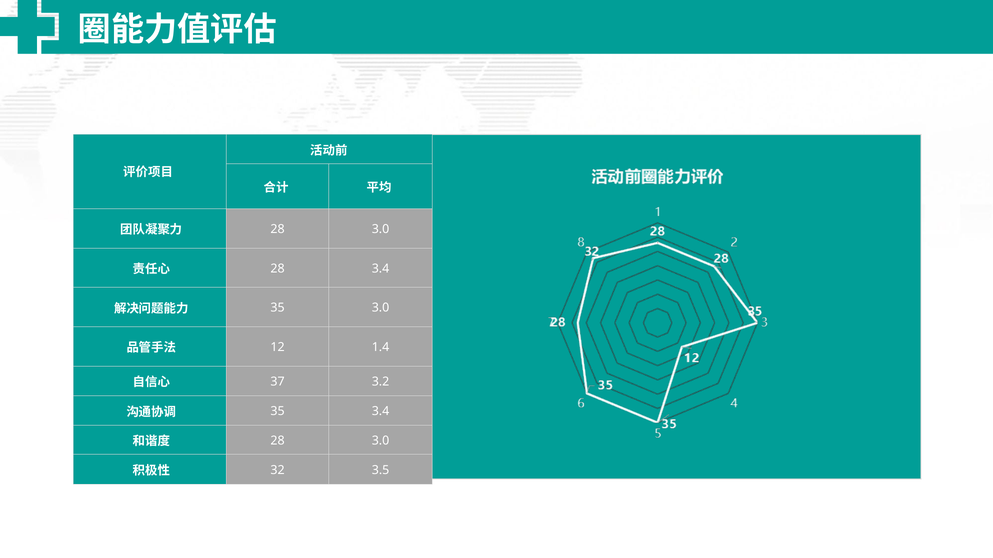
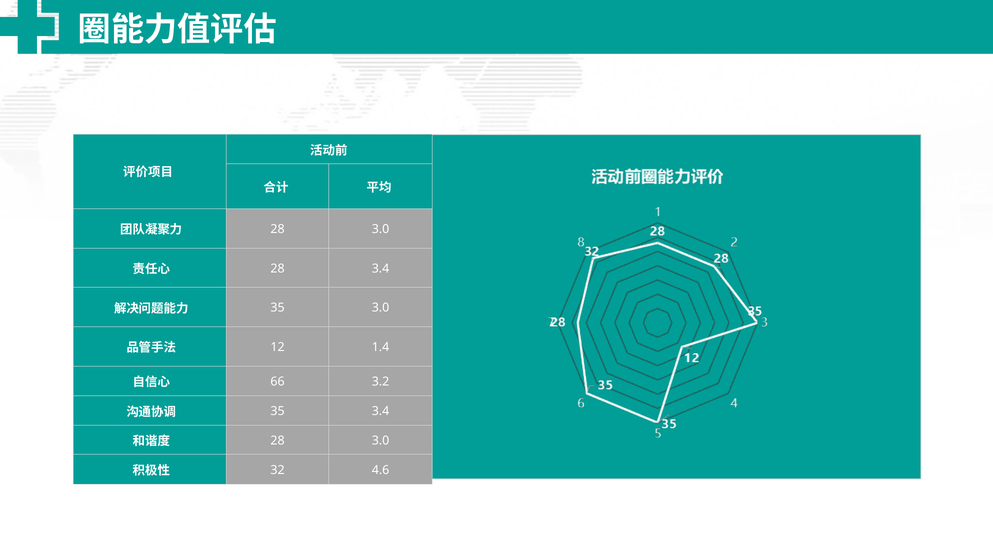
37: 37 -> 66
3.5: 3.5 -> 4.6
